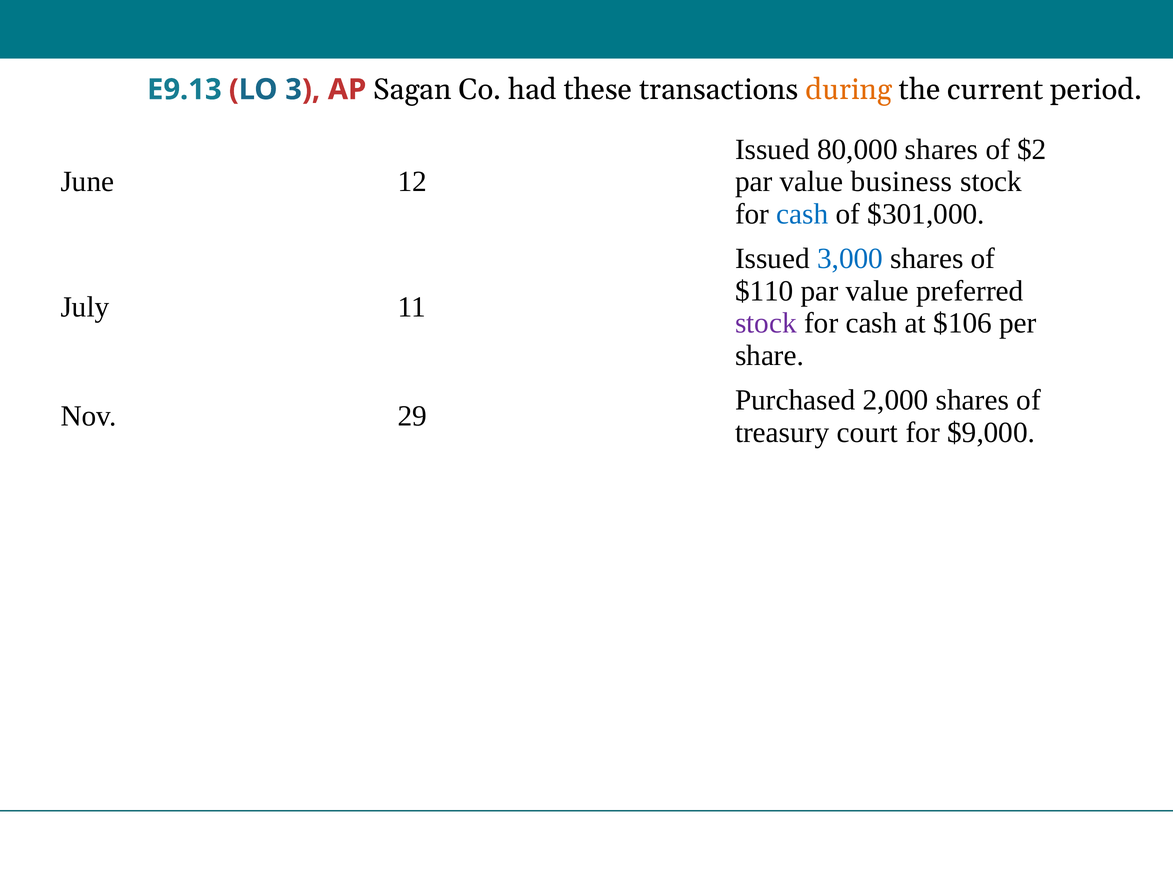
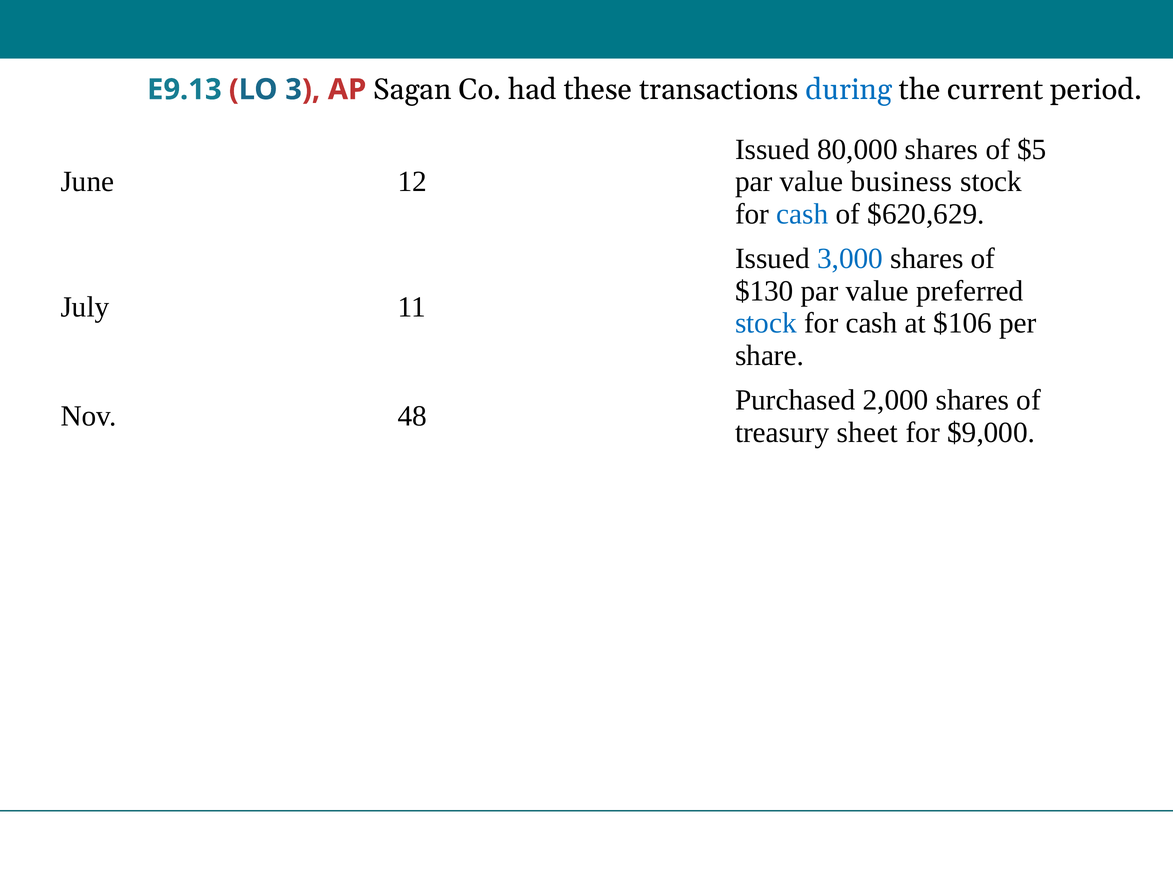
during colour: orange -> blue
$2: $2 -> $5
$301,000: $301,000 -> $620,629
$110: $110 -> $130
stock at (766, 324) colour: purple -> blue
29: 29 -> 48
court: court -> sheet
